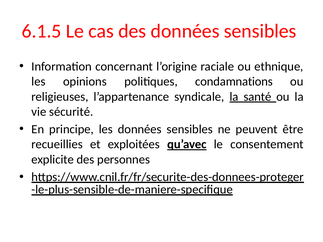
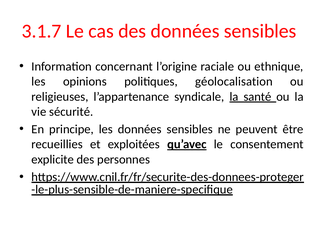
6.1.5: 6.1.5 -> 3.1.7
condamnations: condamnations -> géolocalisation
